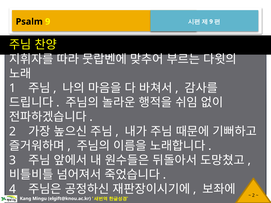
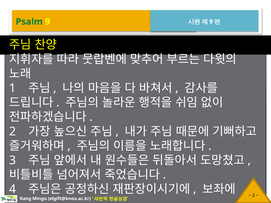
Psalm colour: black -> green
